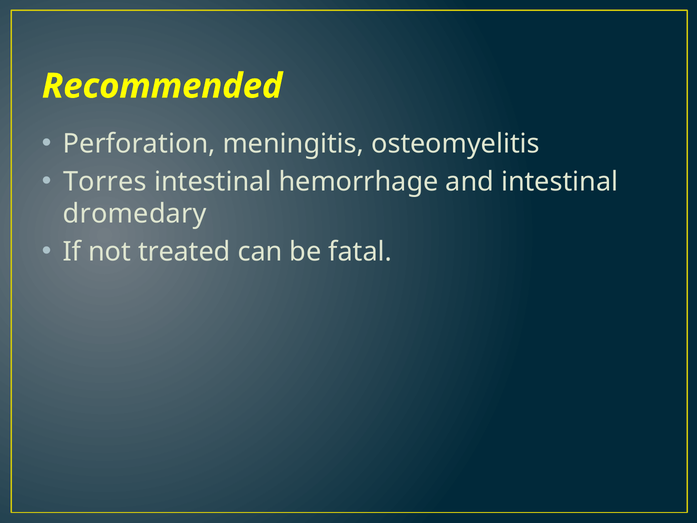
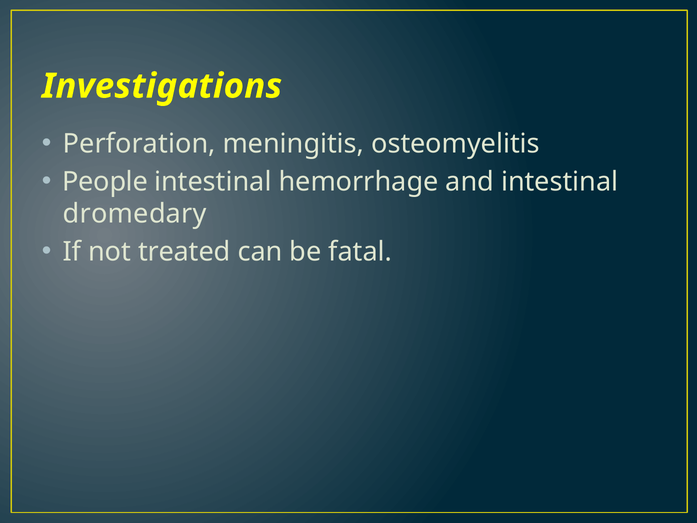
Recommended: Recommended -> Investigations
Torres: Torres -> People
